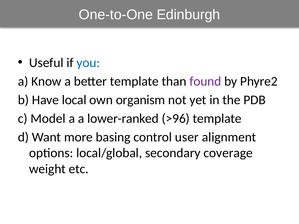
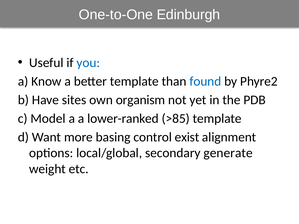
found colour: purple -> blue
local: local -> sites
>96: >96 -> >85
user: user -> exist
coverage: coverage -> generate
